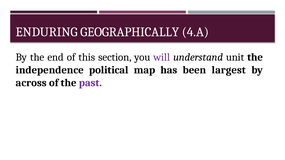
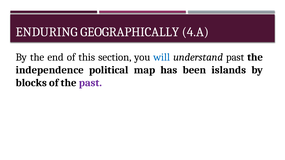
will colour: purple -> blue
understand unit: unit -> past
largest: largest -> islands
across: across -> blocks
